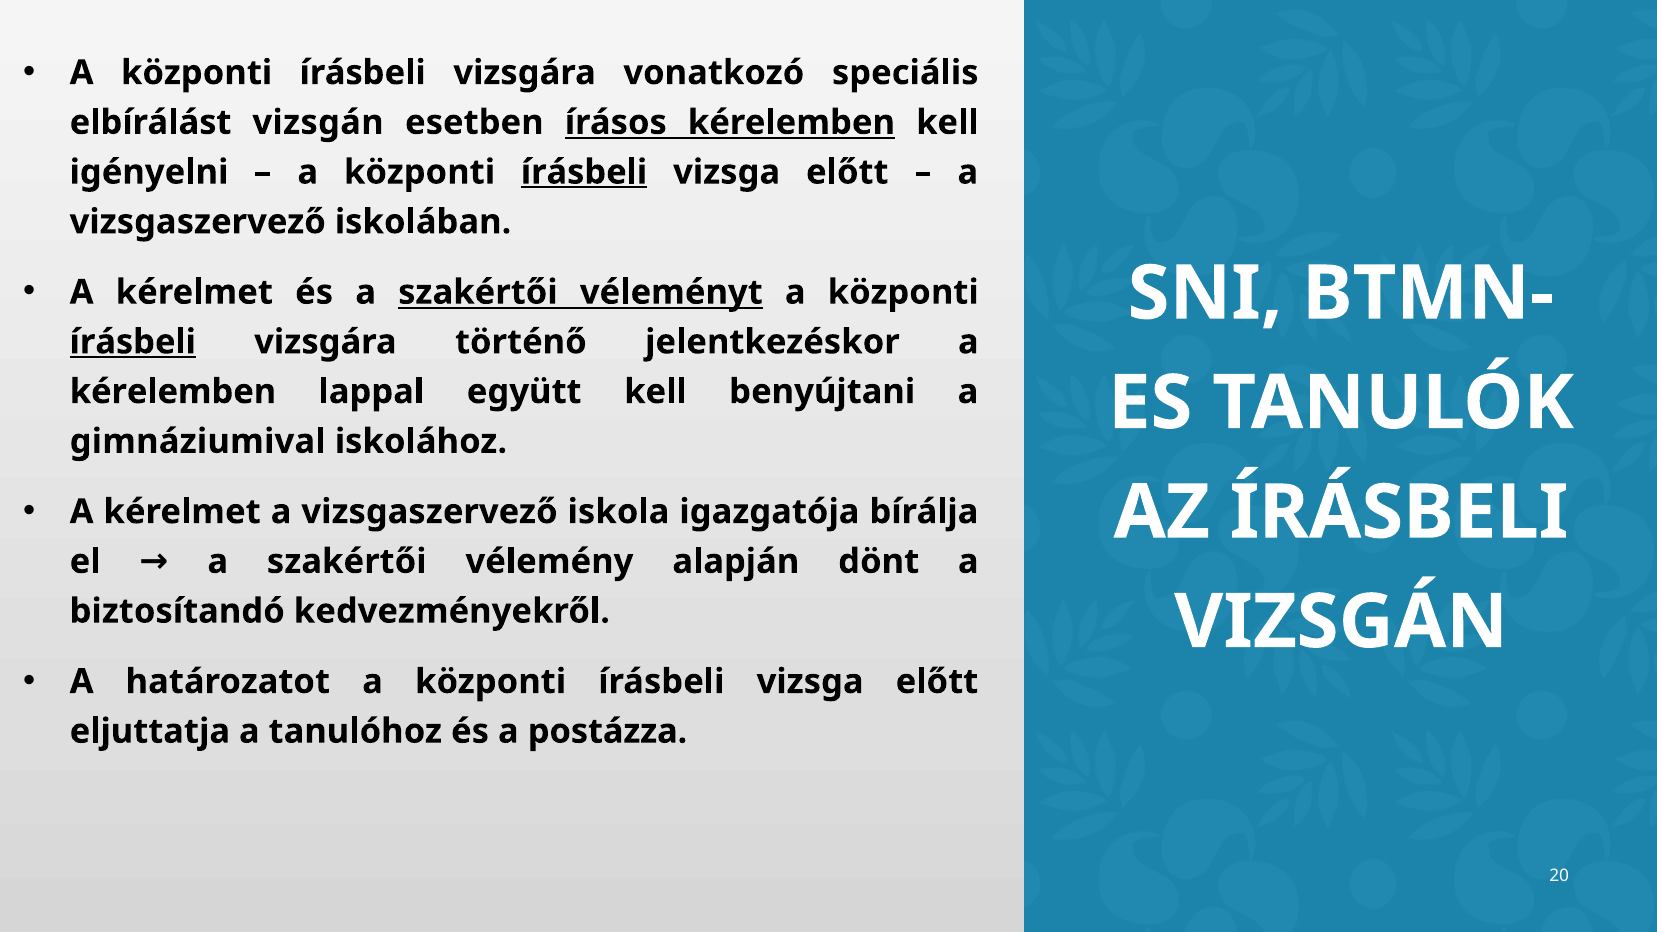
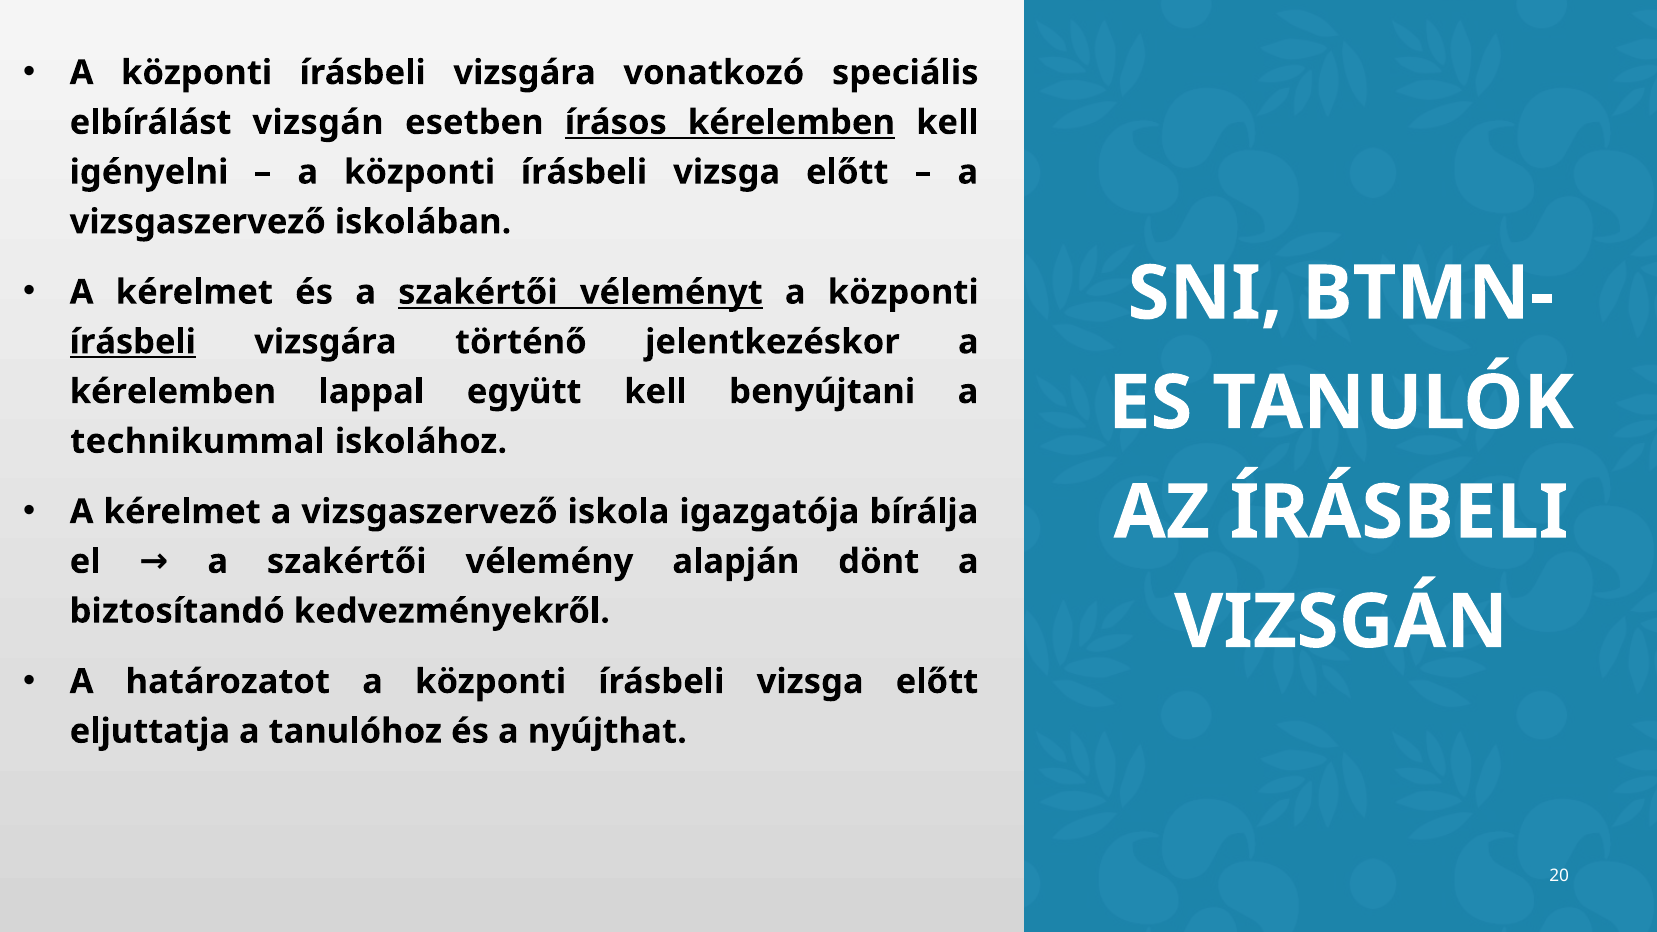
írásbeli at (584, 172) underline: present -> none
gimnáziumival: gimnáziumival -> technikummal
postázza: postázza -> nyújthat
